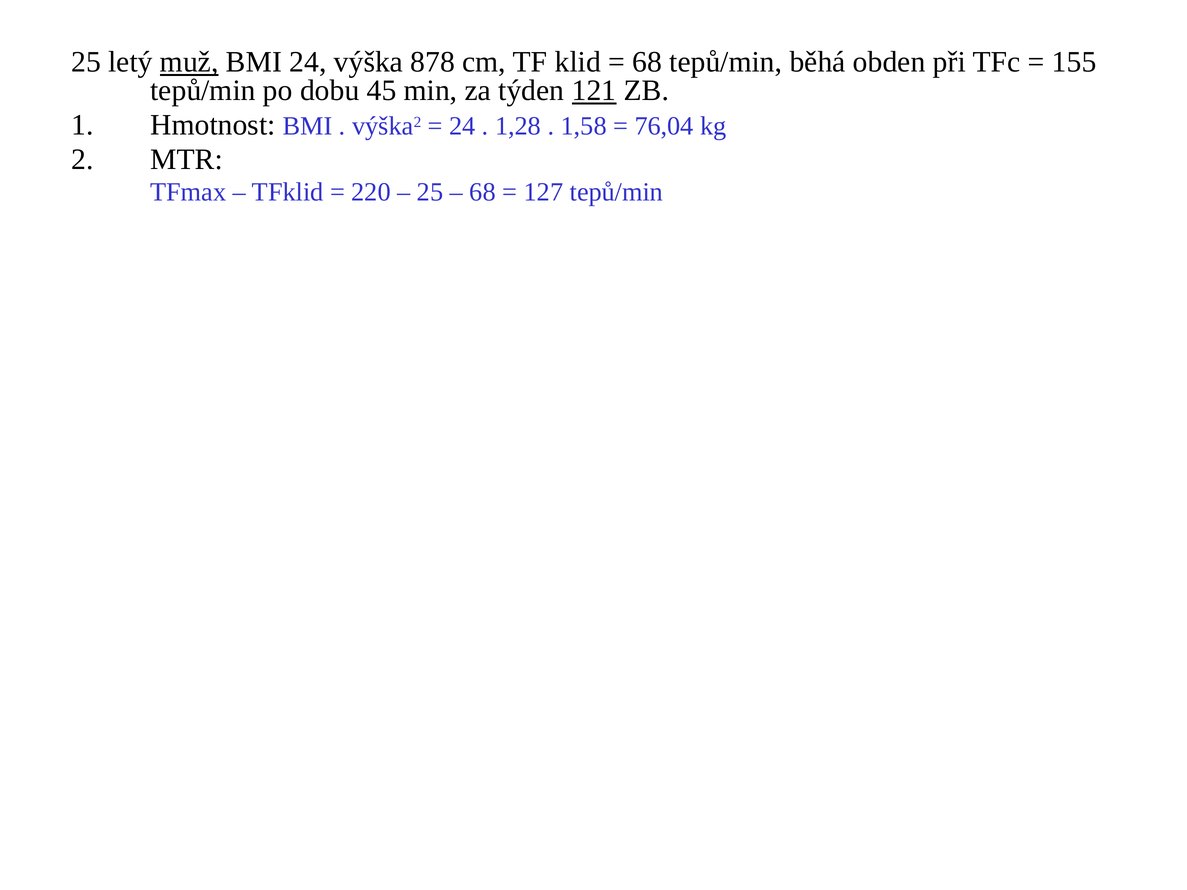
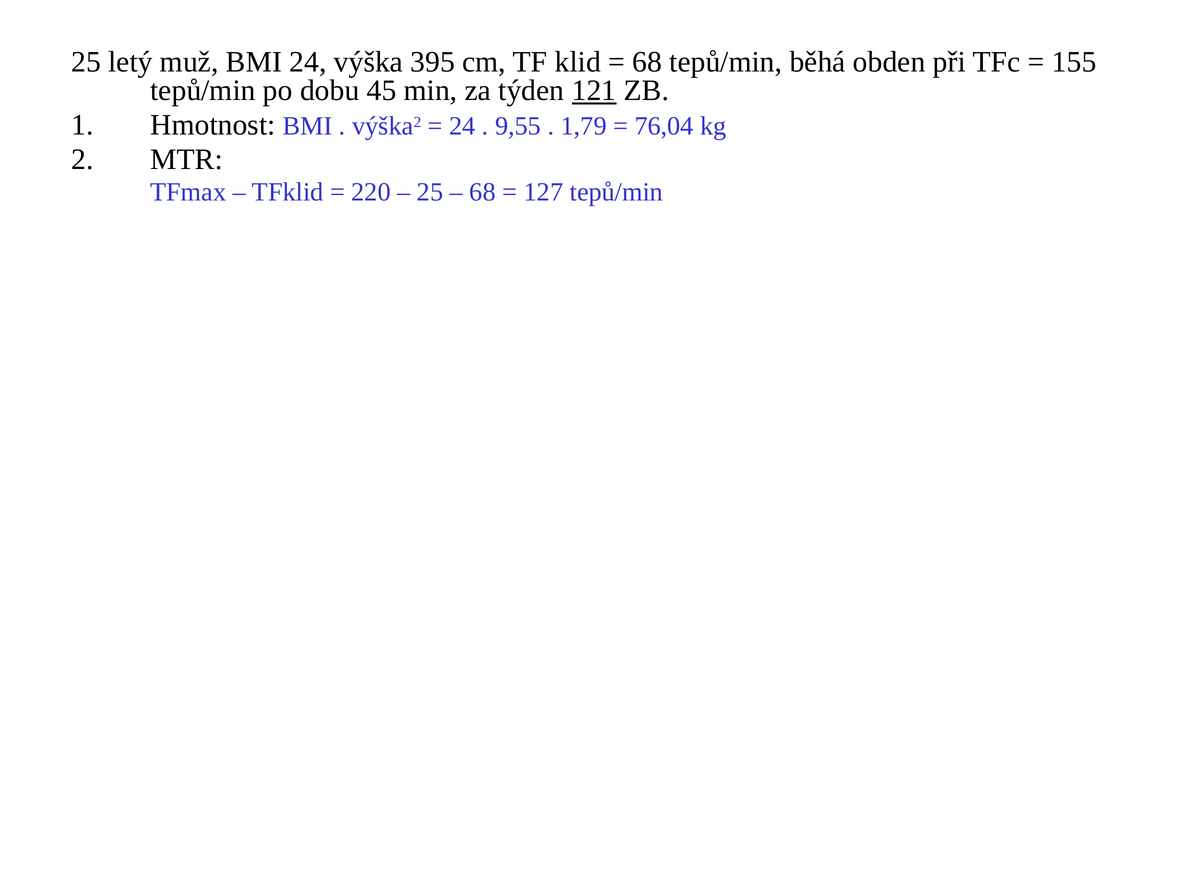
muž underline: present -> none
878: 878 -> 395
1,28: 1,28 -> 9,55
1,58: 1,58 -> 1,79
